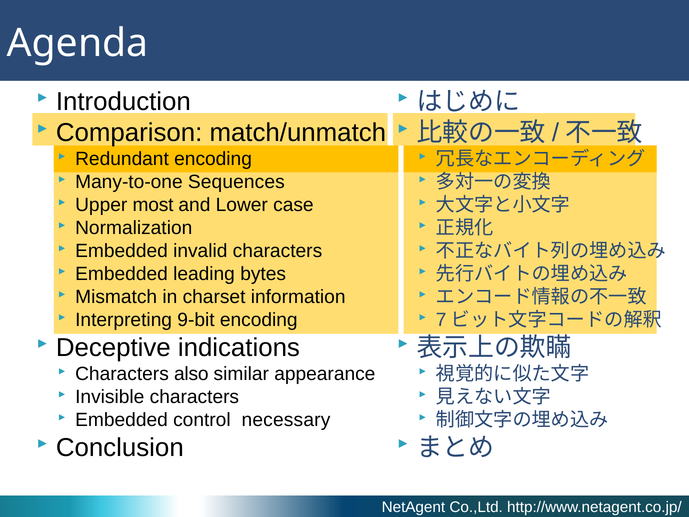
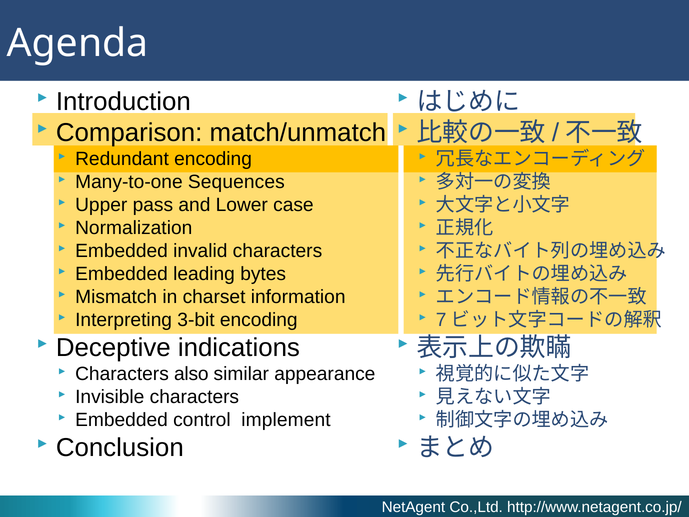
most: most -> pass
9-bit: 9-bit -> 3-bit
necessary: necessary -> implement
